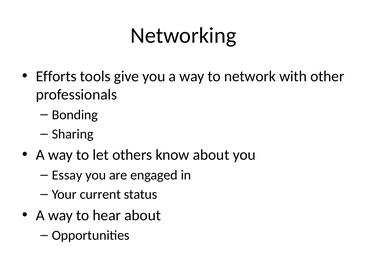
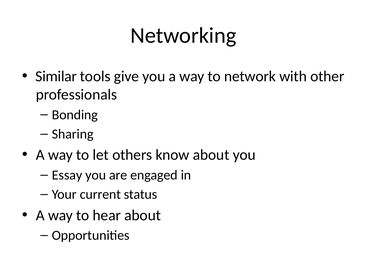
Efforts: Efforts -> Similar
